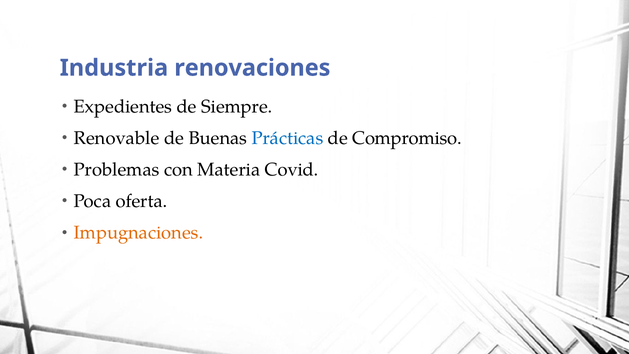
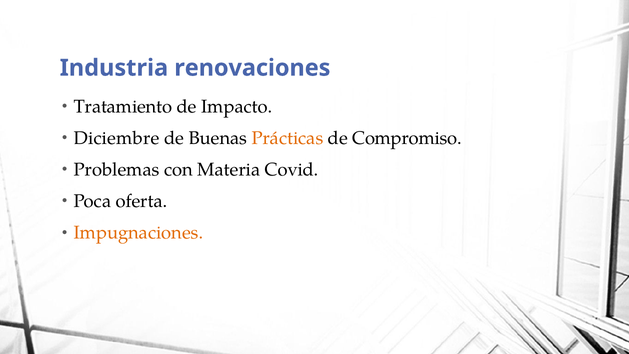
Expedientes: Expedientes -> Tratamiento
Siempre: Siempre -> Impacto
Renovable: Renovable -> Diciembre
Prácticas colour: blue -> orange
